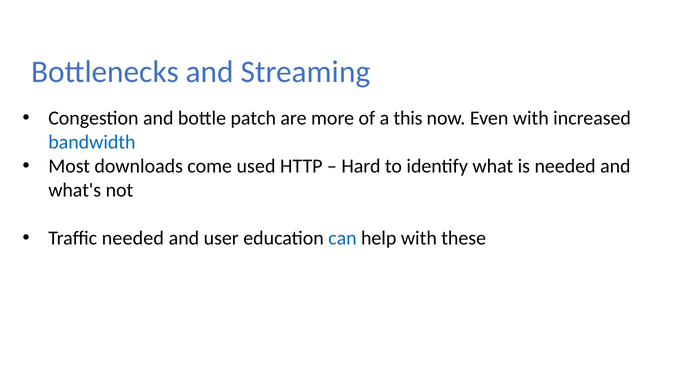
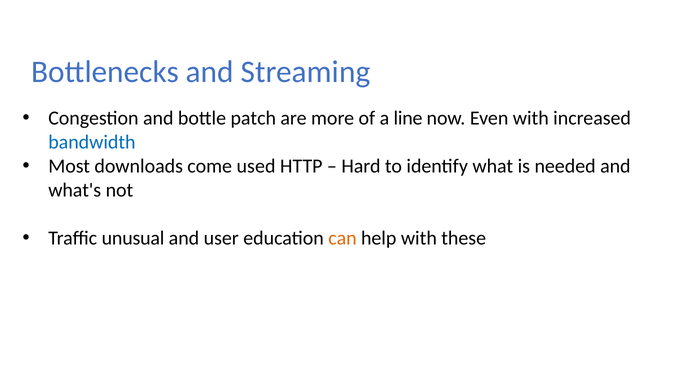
this: this -> line
Traffic needed: needed -> unusual
can colour: blue -> orange
